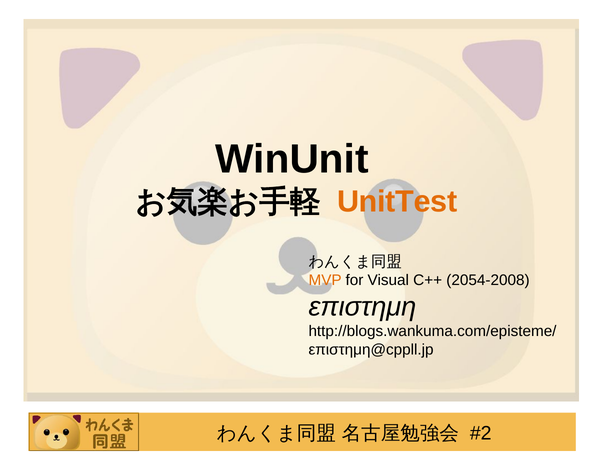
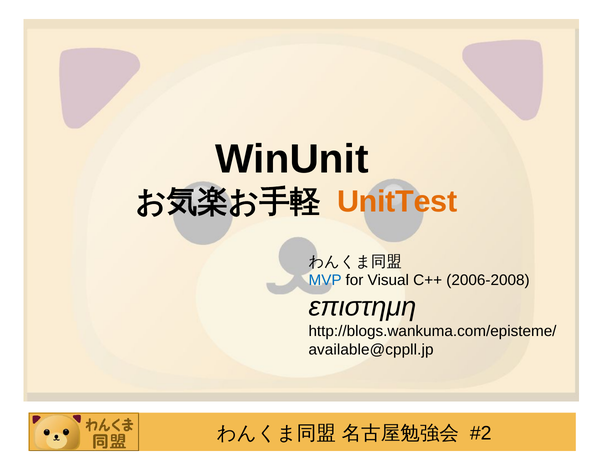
MVP colour: orange -> blue
2054-2008: 2054-2008 -> 2006-2008
επιστημη@cppll.jp: επιστημη@cppll.jp -> available@cppll.jp
